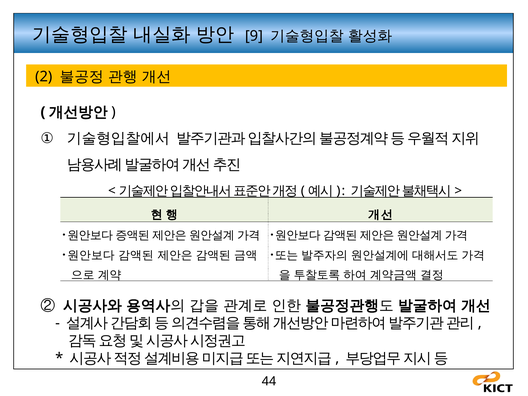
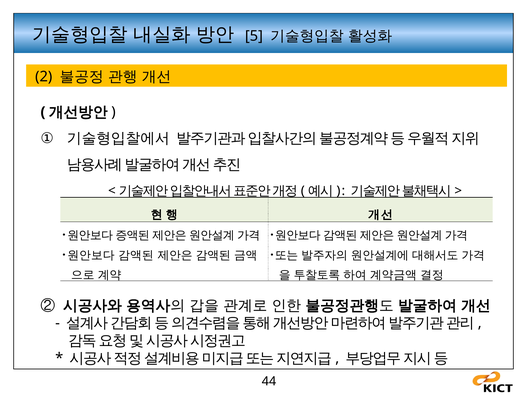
9: 9 -> 5
